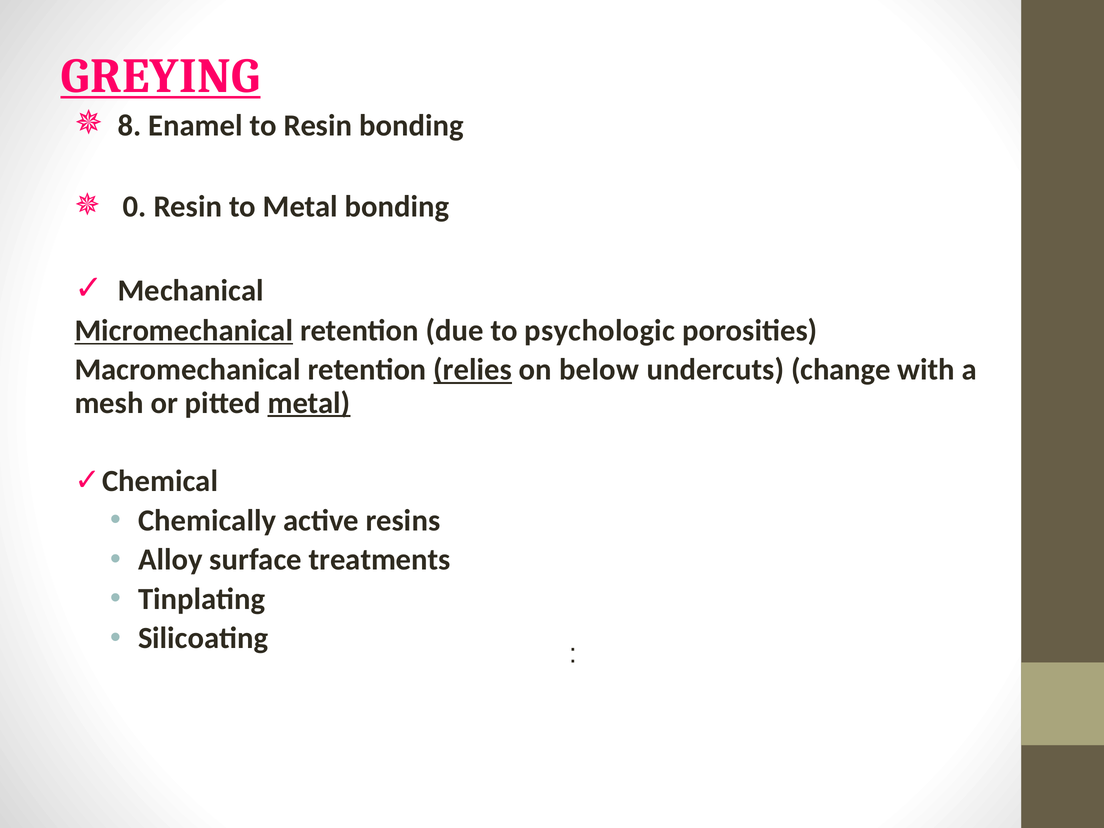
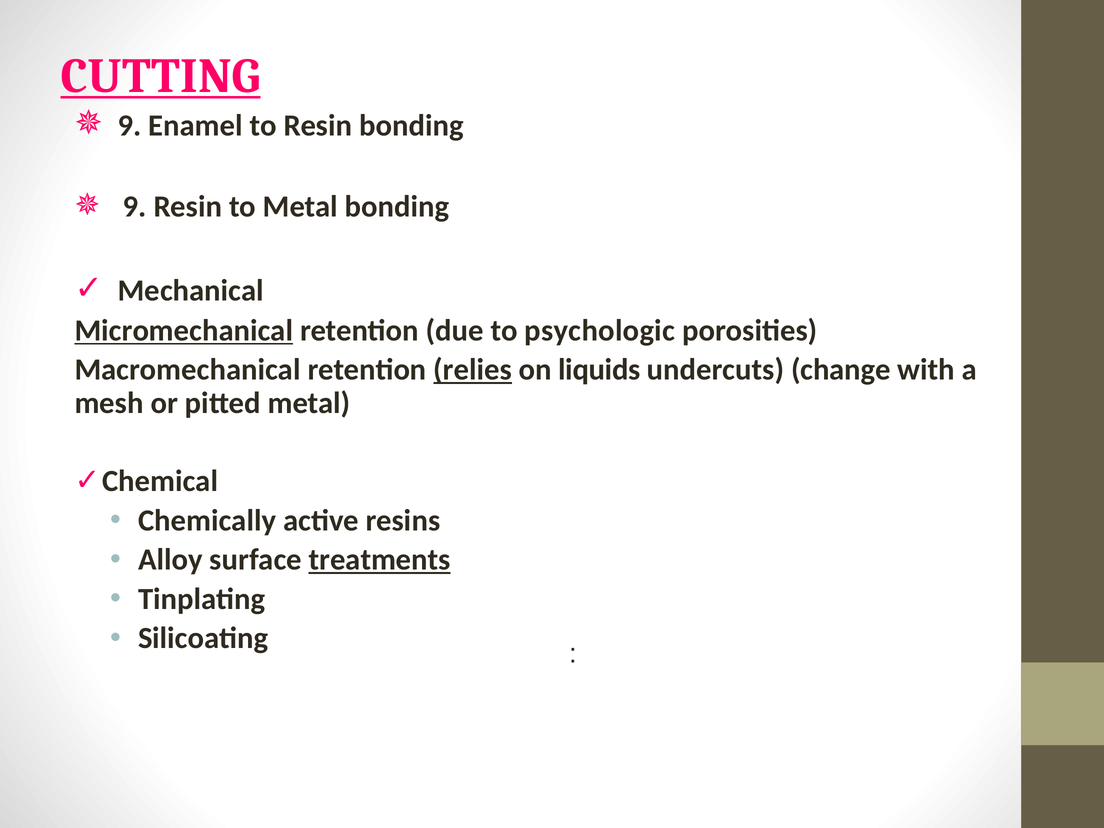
GREYING: GREYING -> CUTTING
8 at (130, 126): 8 -> 9
0 at (135, 206): 0 -> 9
below: below -> liquids
metal at (309, 403) underline: present -> none
treatments underline: none -> present
